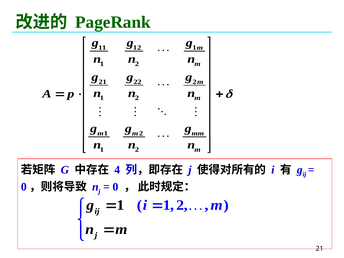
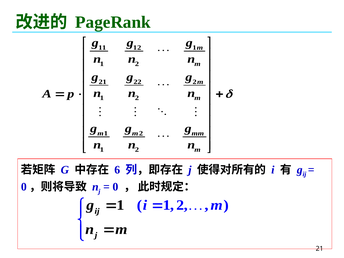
4: 4 -> 6
